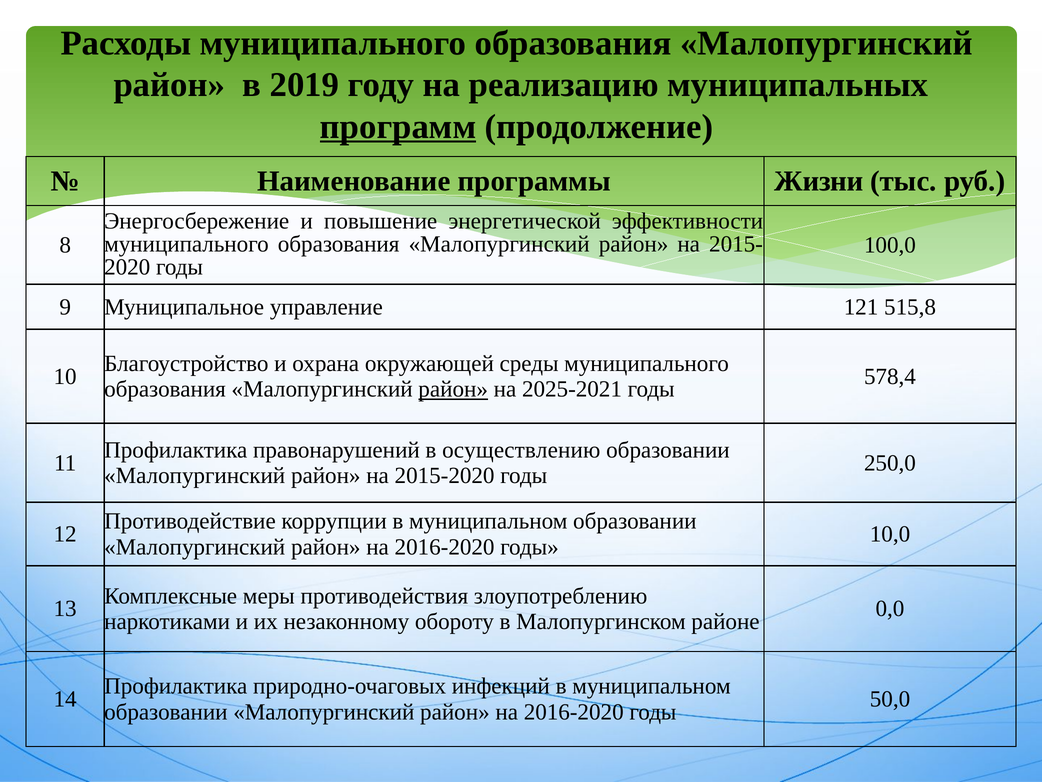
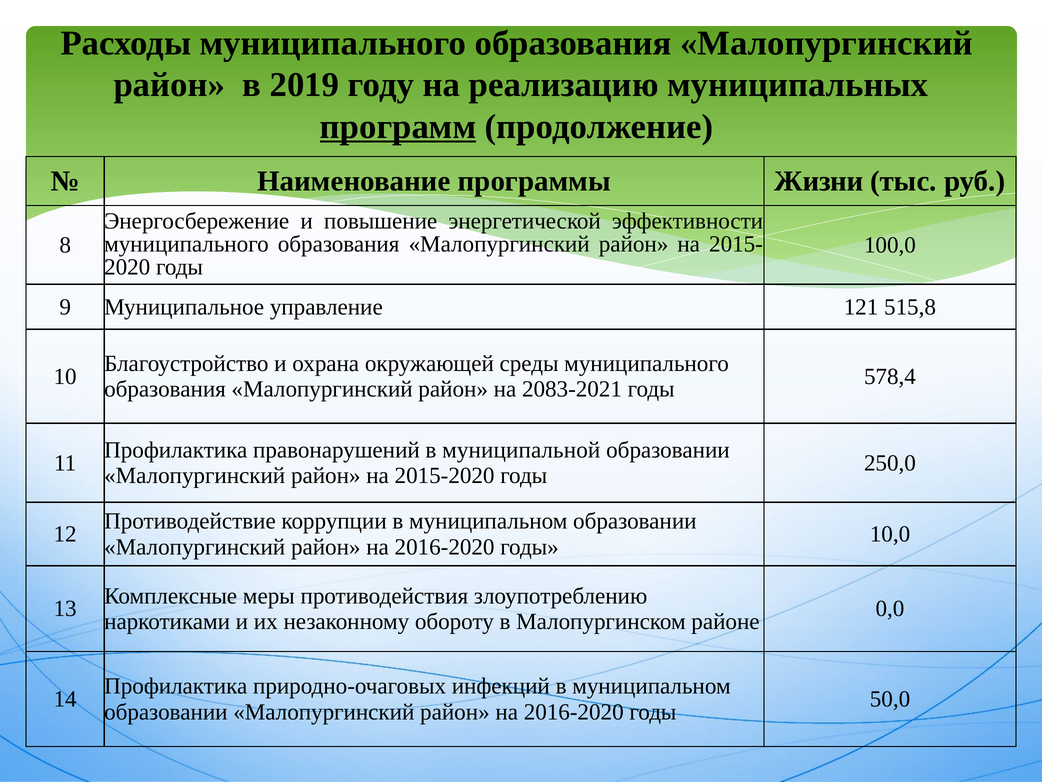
район at (453, 389) underline: present -> none
2025-2021: 2025-2021 -> 2083-2021
осуществлению: осуществлению -> муниципальной
